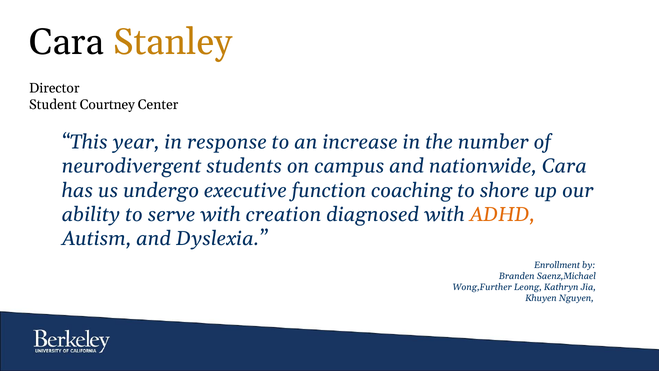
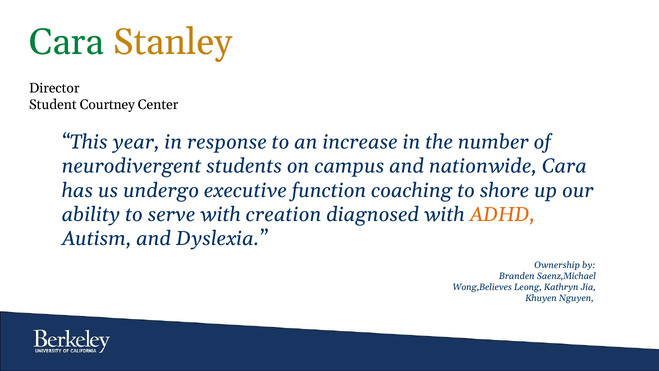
Cara at (67, 42) colour: black -> green
Enrollment: Enrollment -> Ownership
Wong,Further: Wong,Further -> Wong,Believes
